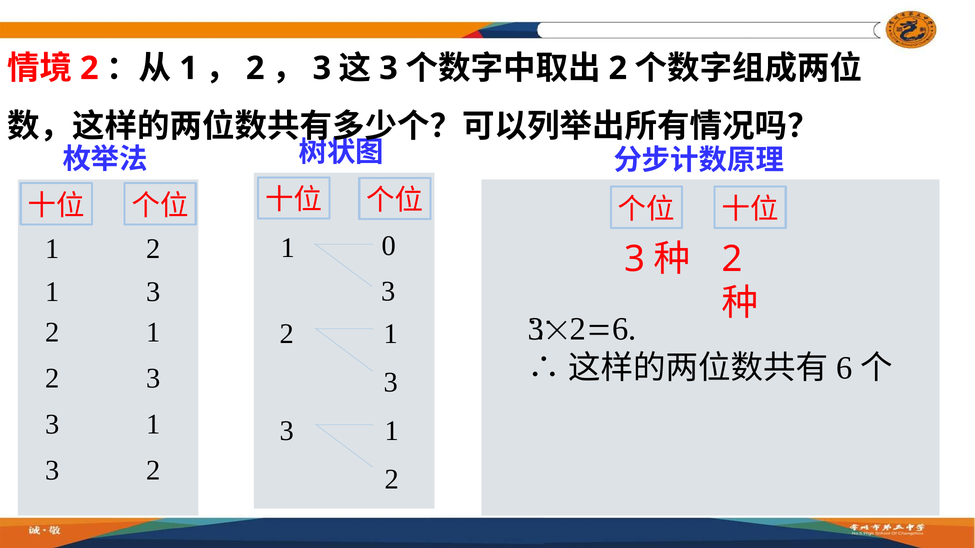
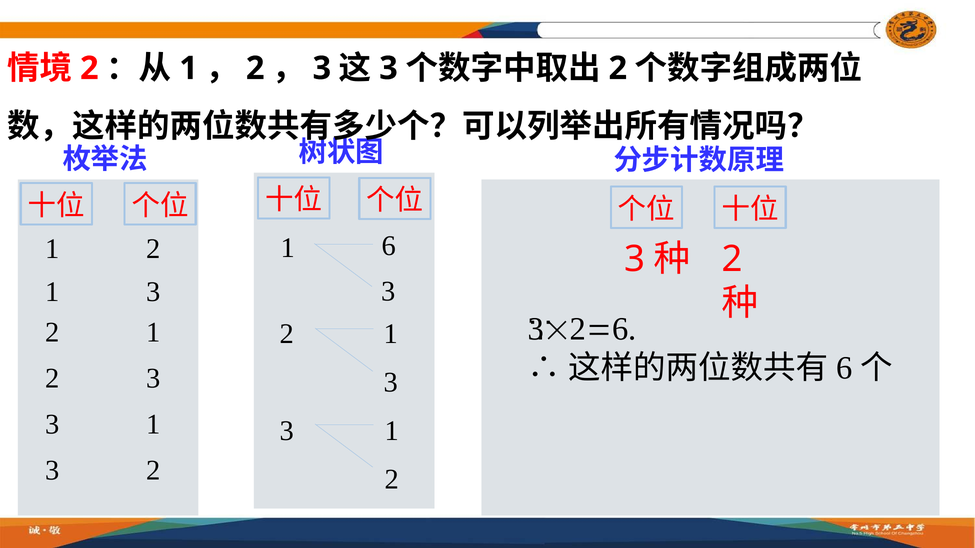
1 0: 0 -> 6
